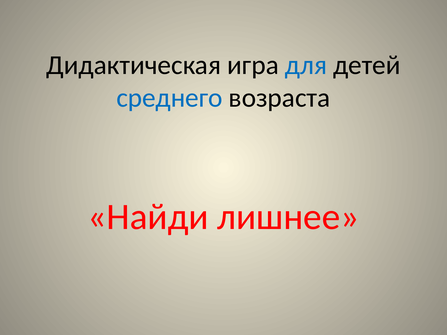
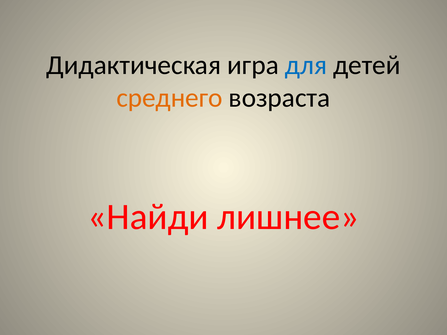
среднего colour: blue -> orange
